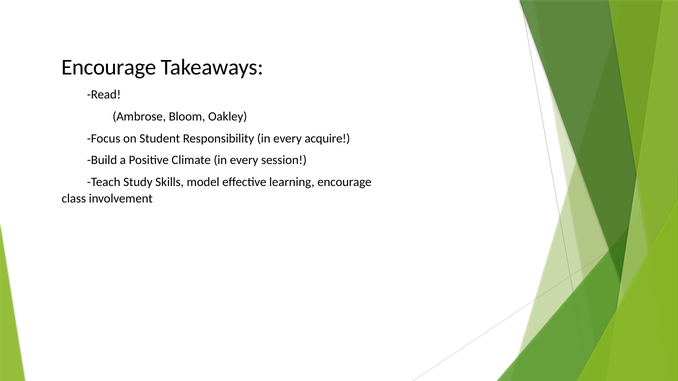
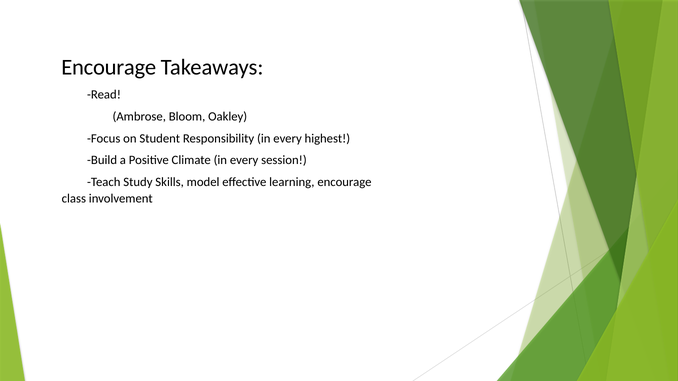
acquire: acquire -> highest
